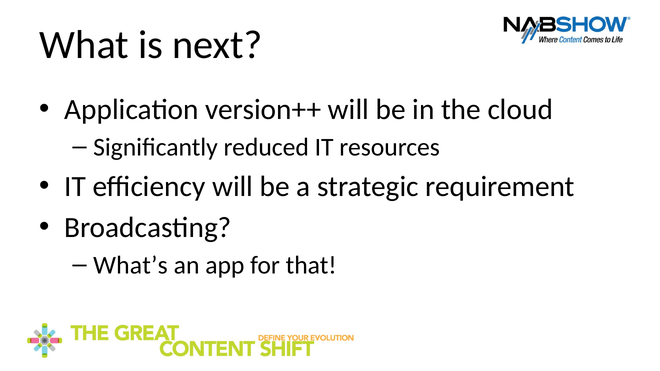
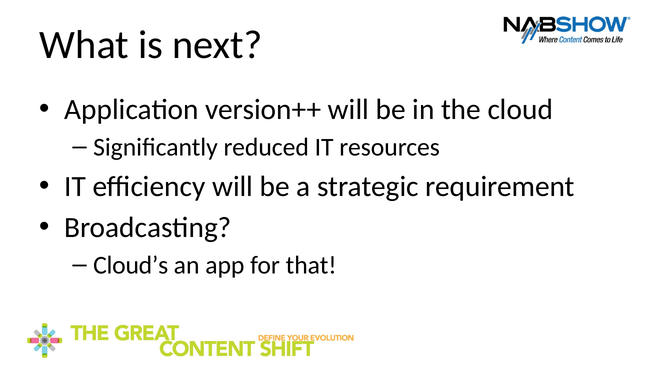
What’s: What’s -> Cloud’s
